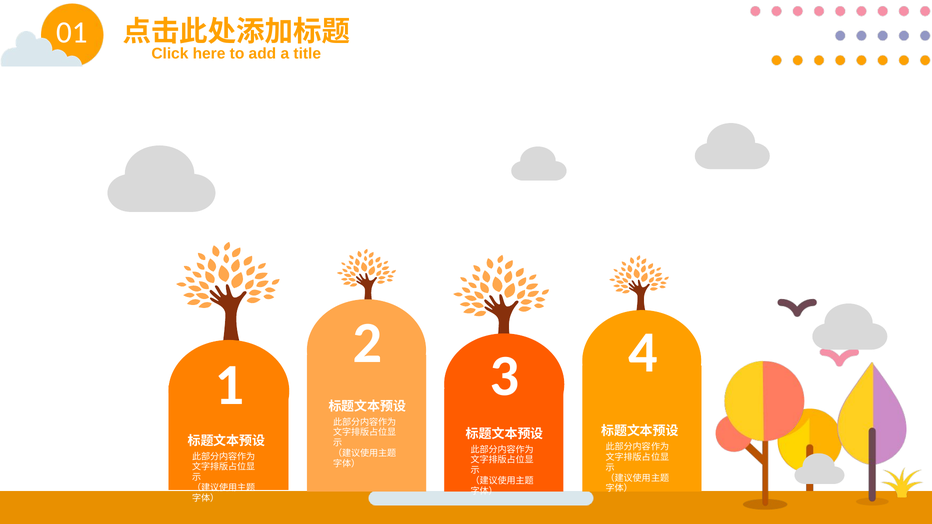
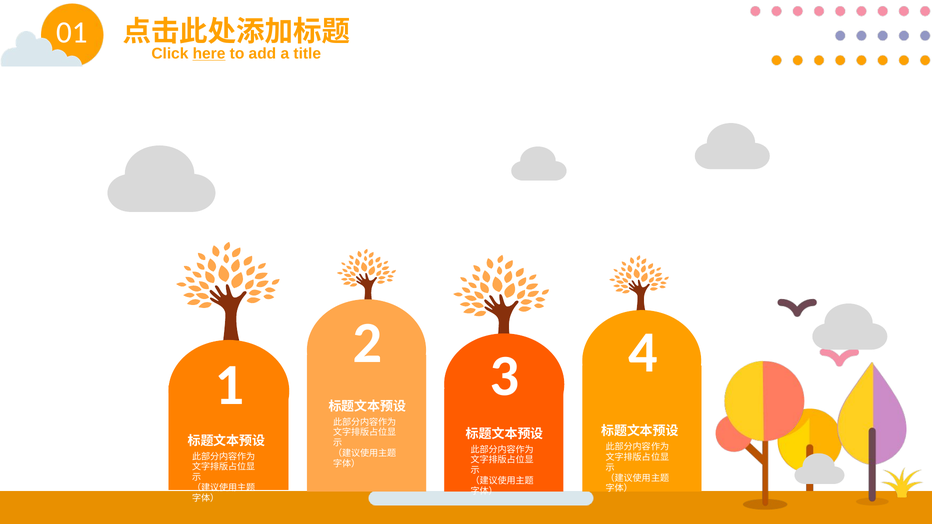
here underline: none -> present
